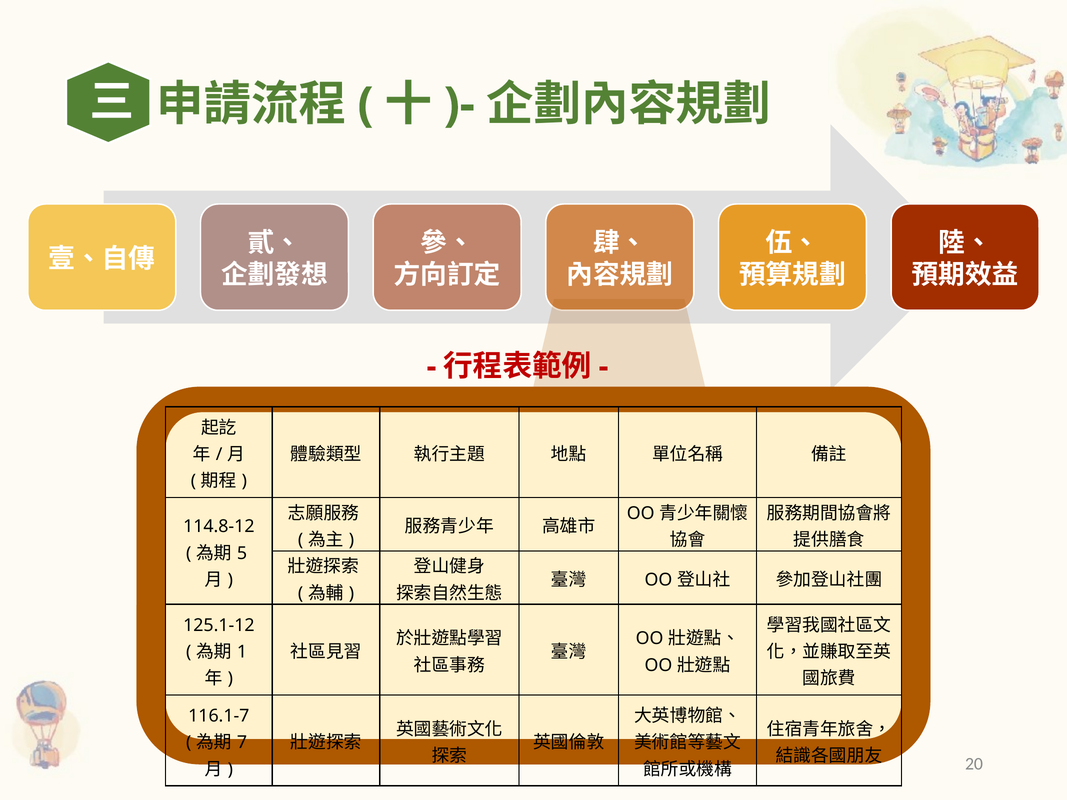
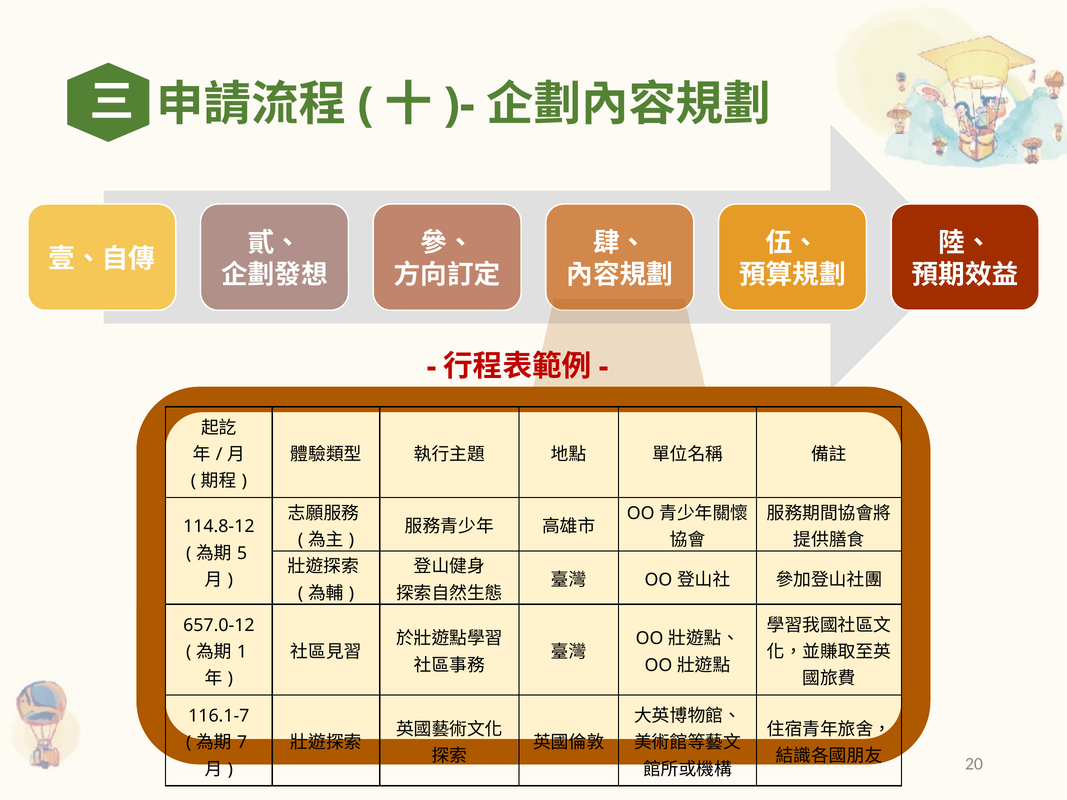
125.1-12: 125.1-12 -> 657.0-12
